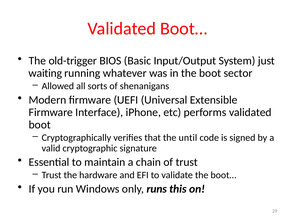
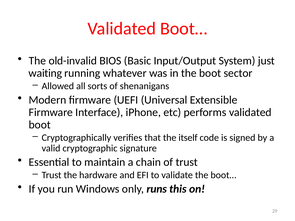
old-trigger: old-trigger -> old-invalid
until: until -> itself
